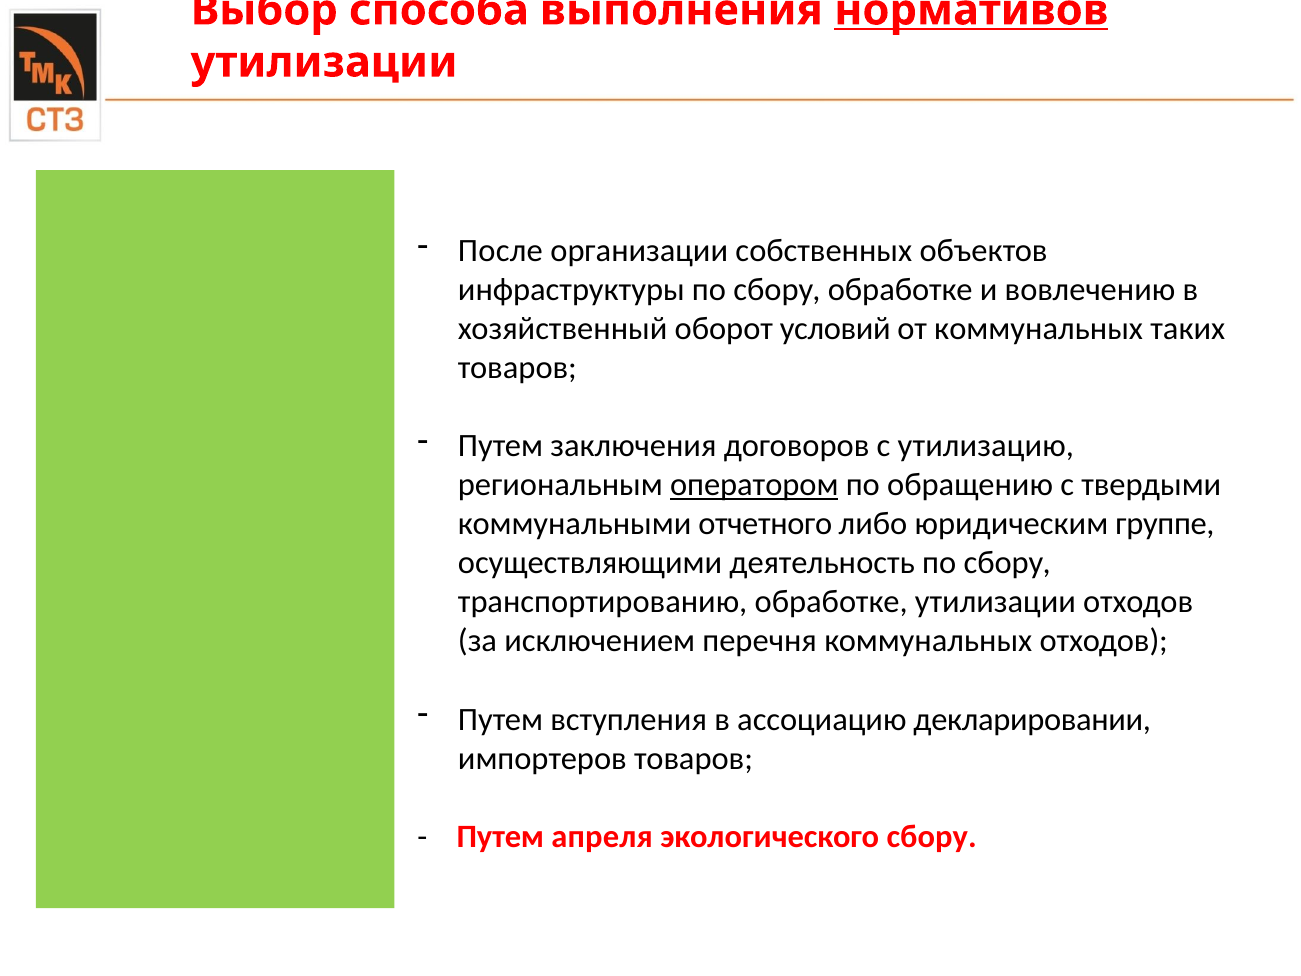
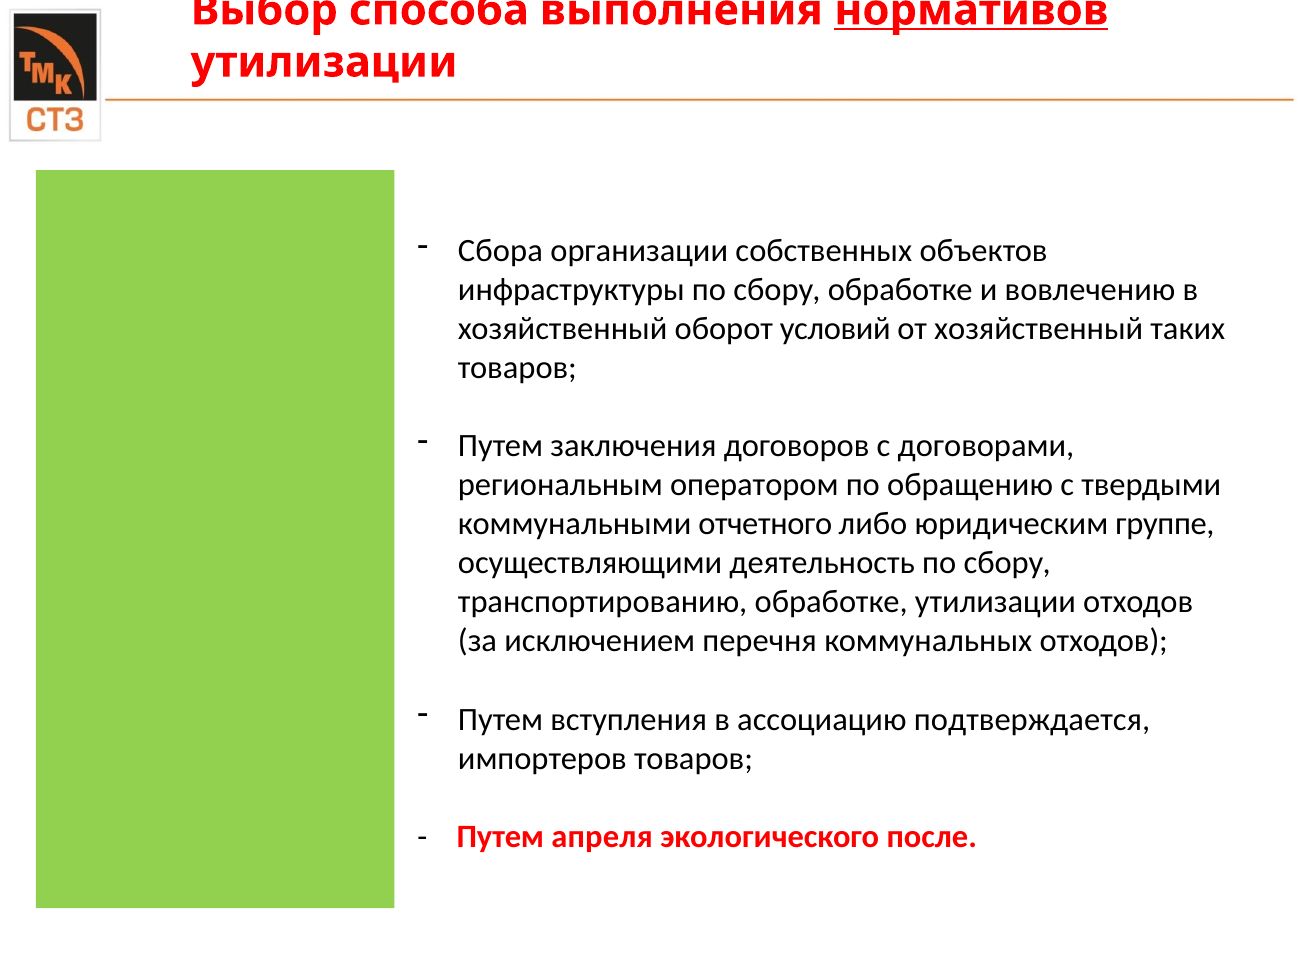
После: После -> Сбора
от коммунальных: коммунальных -> хозяйственный
утилизацию: утилизацию -> договорами
оператором underline: present -> none
декларировании: декларировании -> подтверждается
экологического сбору: сбору -> после
